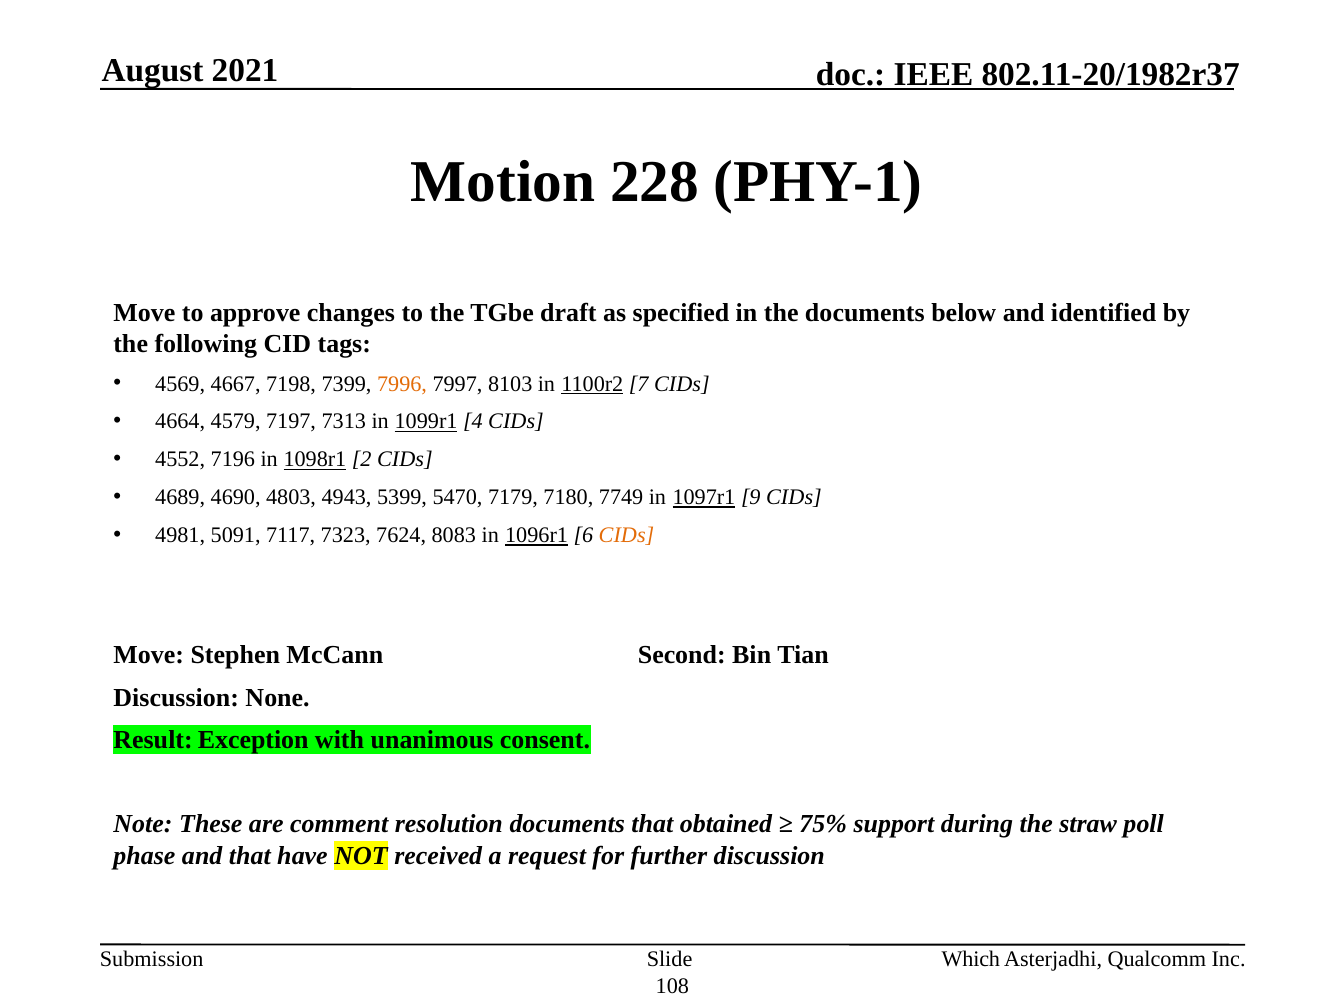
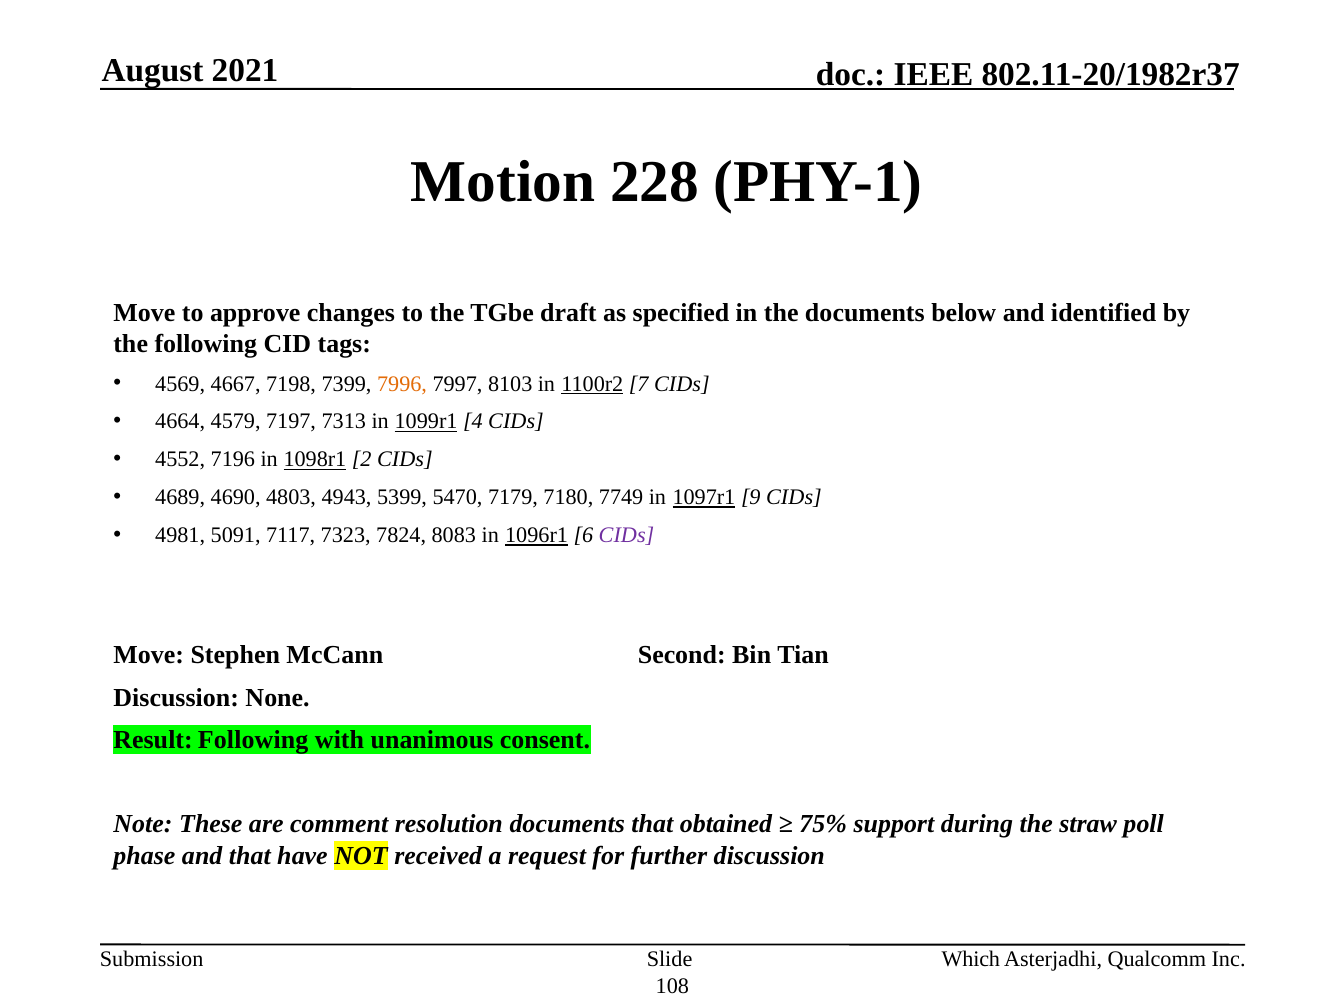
7624: 7624 -> 7824
CIDs at (627, 535) colour: orange -> purple
Result Exception: Exception -> Following
